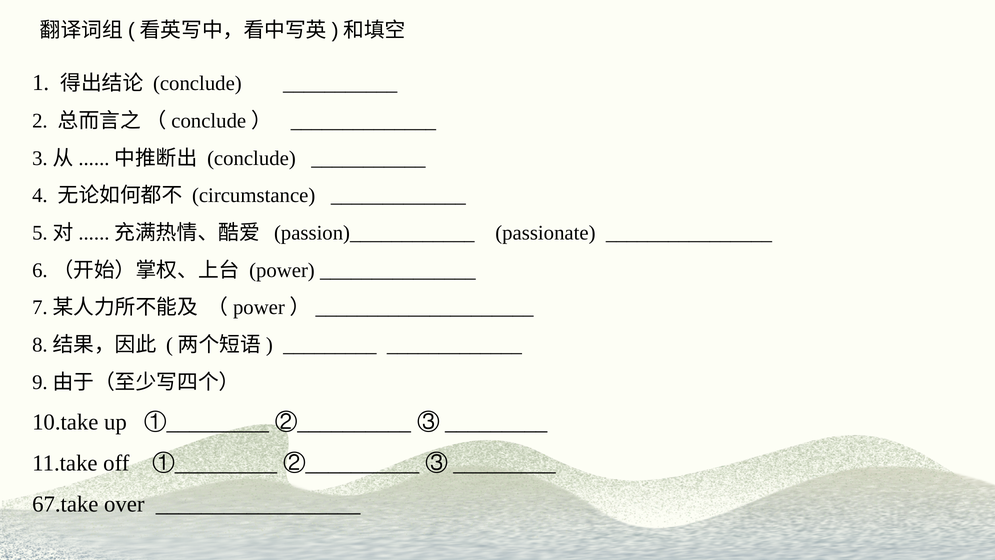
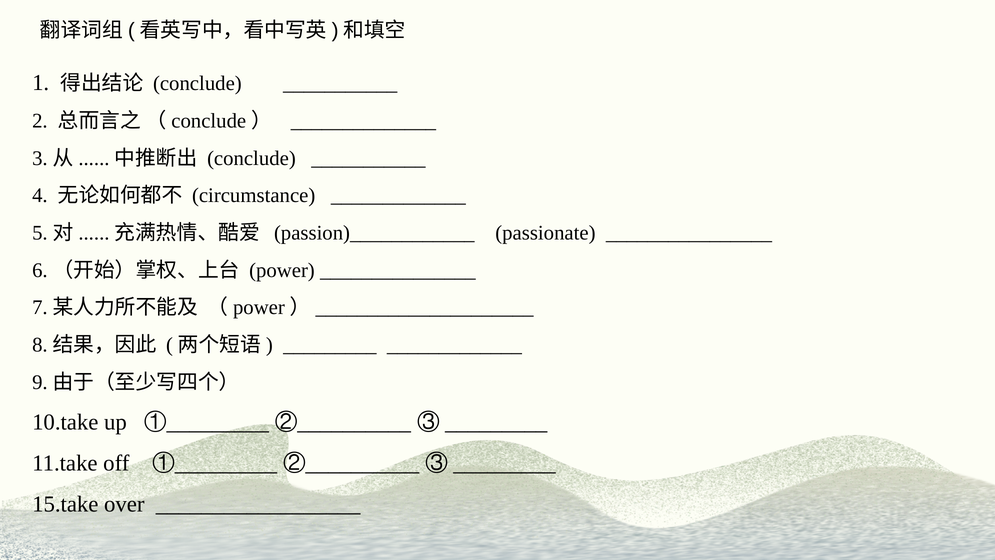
67.take: 67.take -> 15.take
